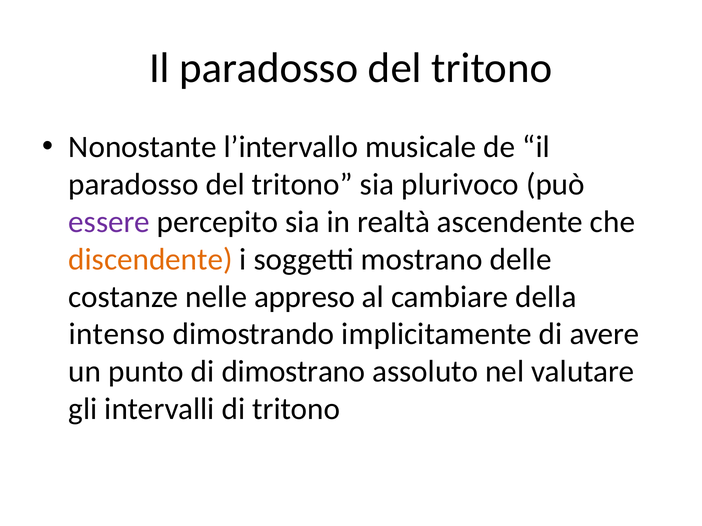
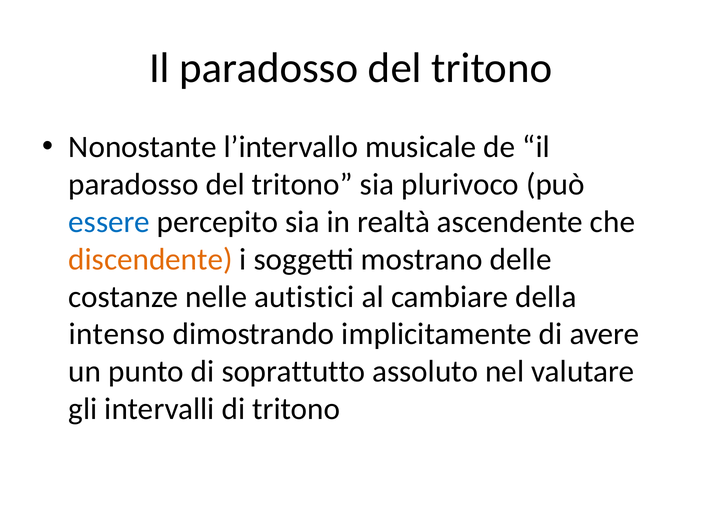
essere colour: purple -> blue
appreso: appreso -> autistici
dimostrano: dimostrano -> soprattutto
